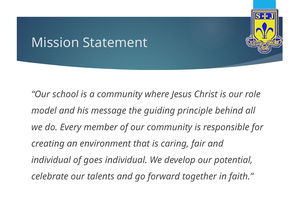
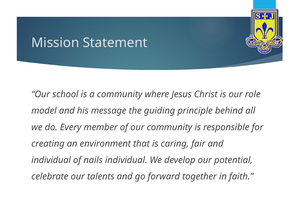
goes: goes -> nails
